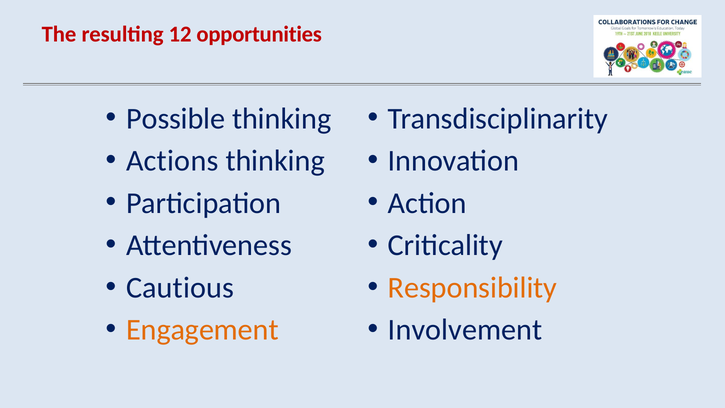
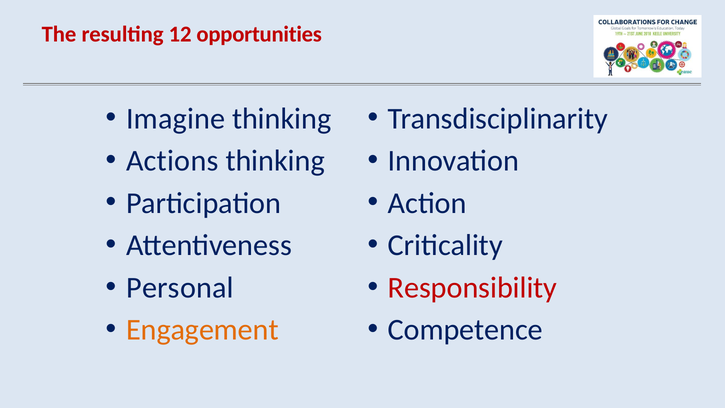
Possible: Possible -> Imagine
Cautious: Cautious -> Personal
Responsibility colour: orange -> red
Involvement: Involvement -> Competence
